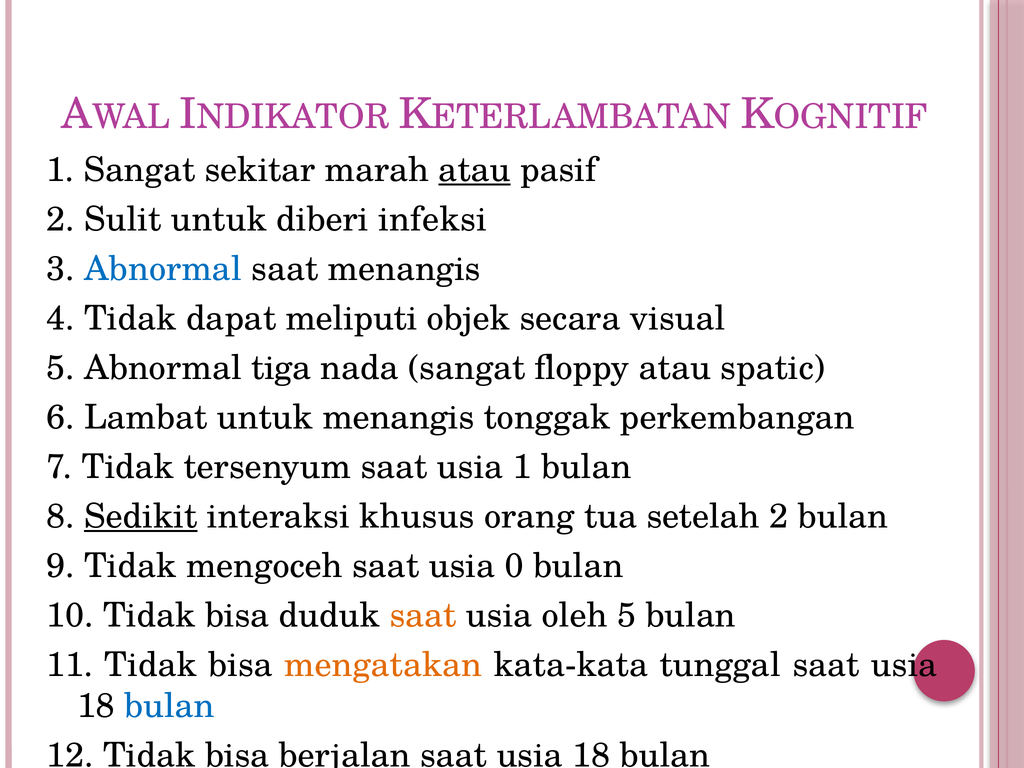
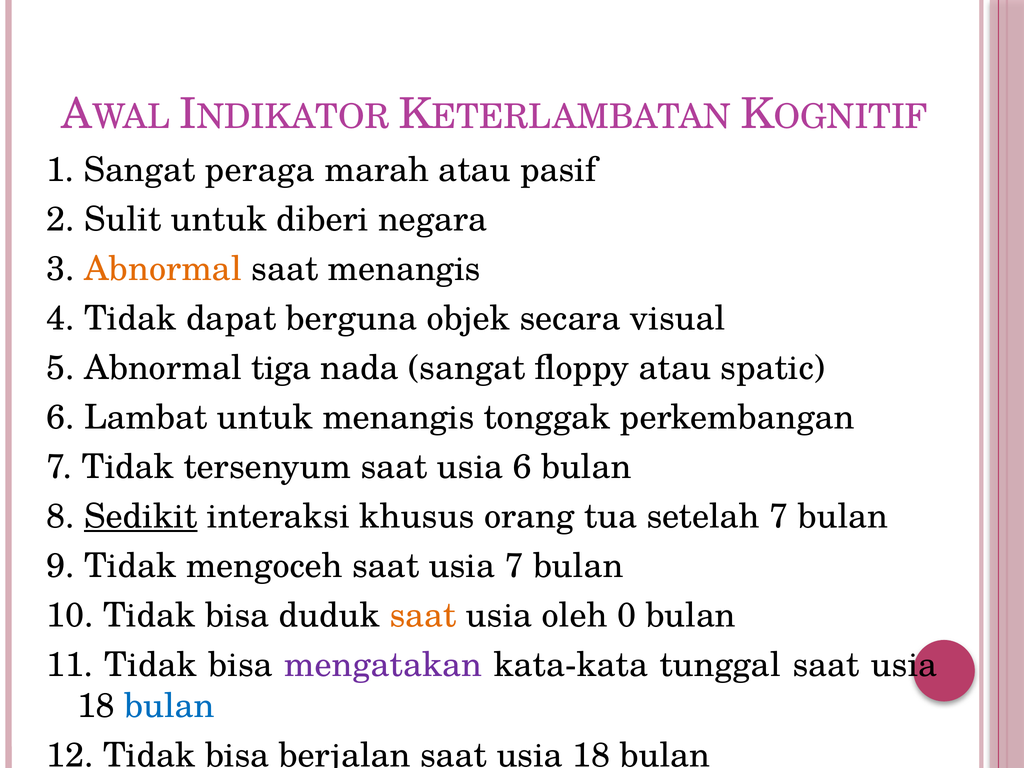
sekitar: sekitar -> peraga
atau at (475, 170) underline: present -> none
infeksi: infeksi -> negara
Abnormal at (163, 269) colour: blue -> orange
meliputi: meliputi -> berguna
usia 1: 1 -> 6
setelah 2: 2 -> 7
usia 0: 0 -> 7
oleh 5: 5 -> 0
mengatakan colour: orange -> purple
